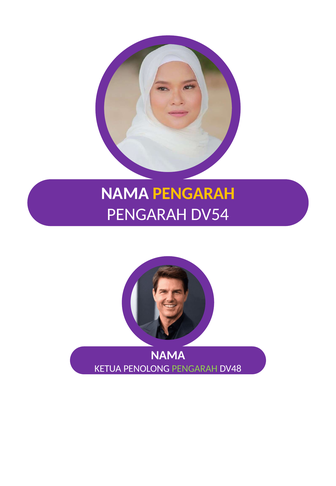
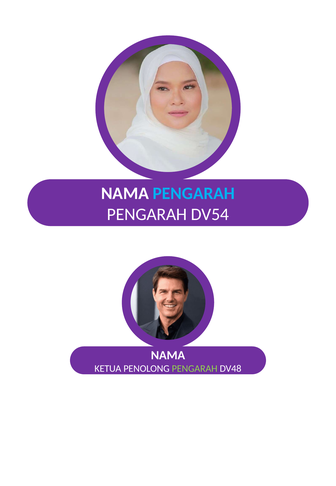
PENGARAH at (194, 193) colour: yellow -> light blue
